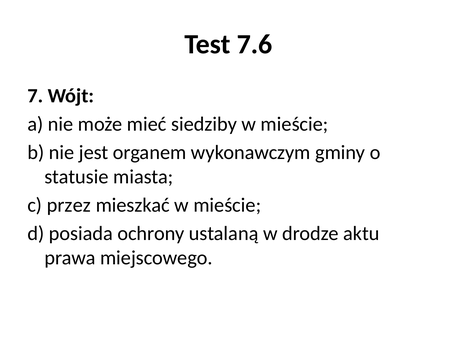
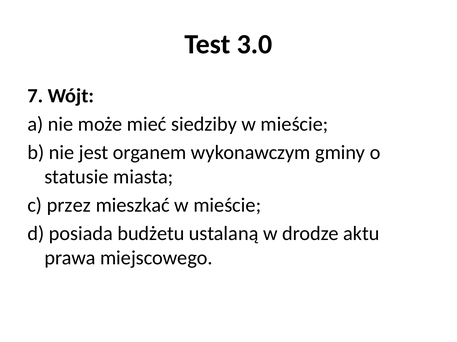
7.6: 7.6 -> 3.0
ochrony: ochrony -> budżetu
